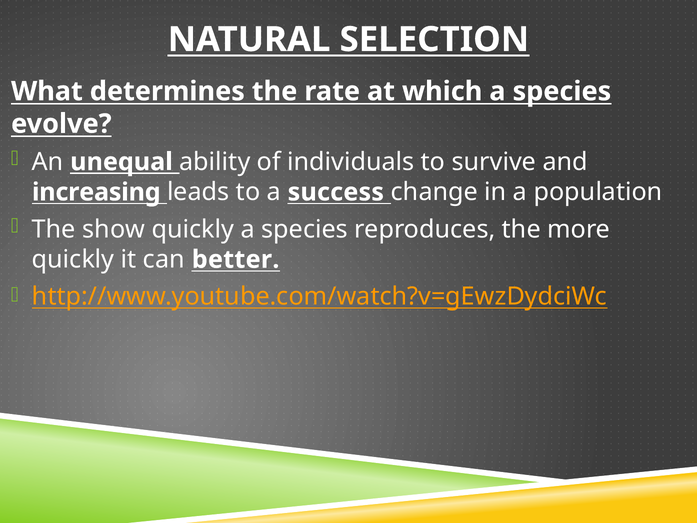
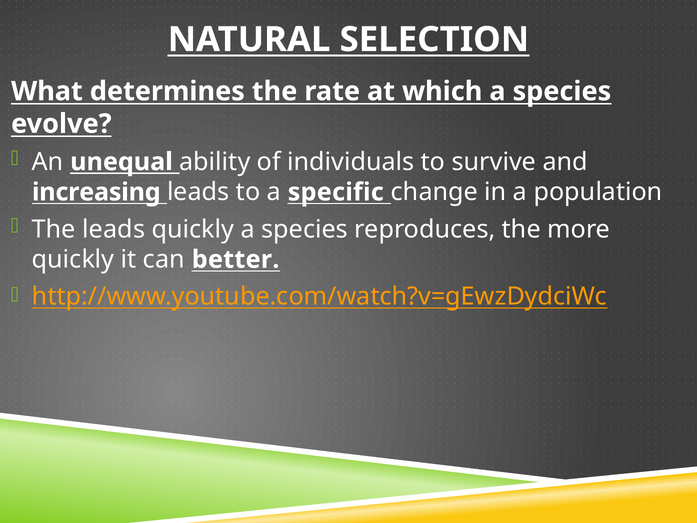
success: success -> specific
The show: show -> leads
